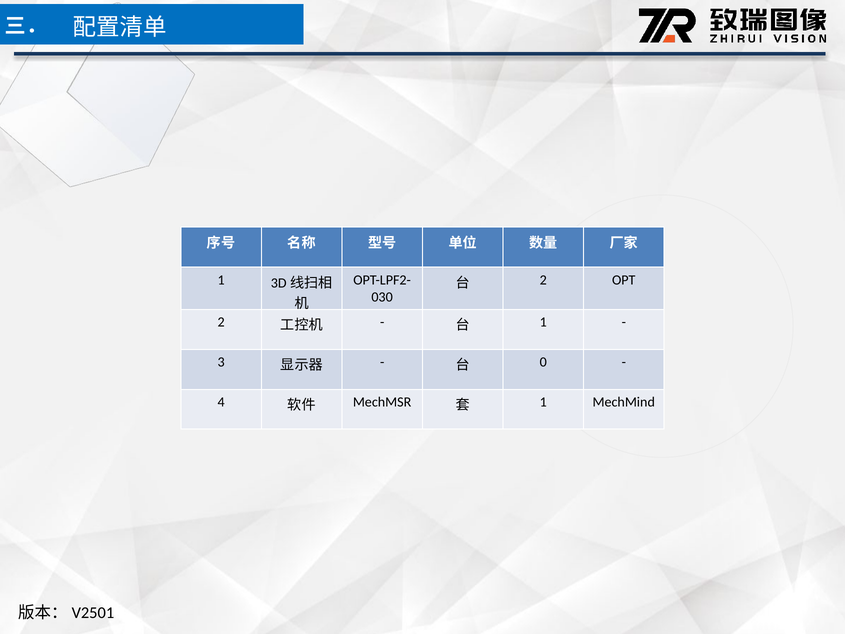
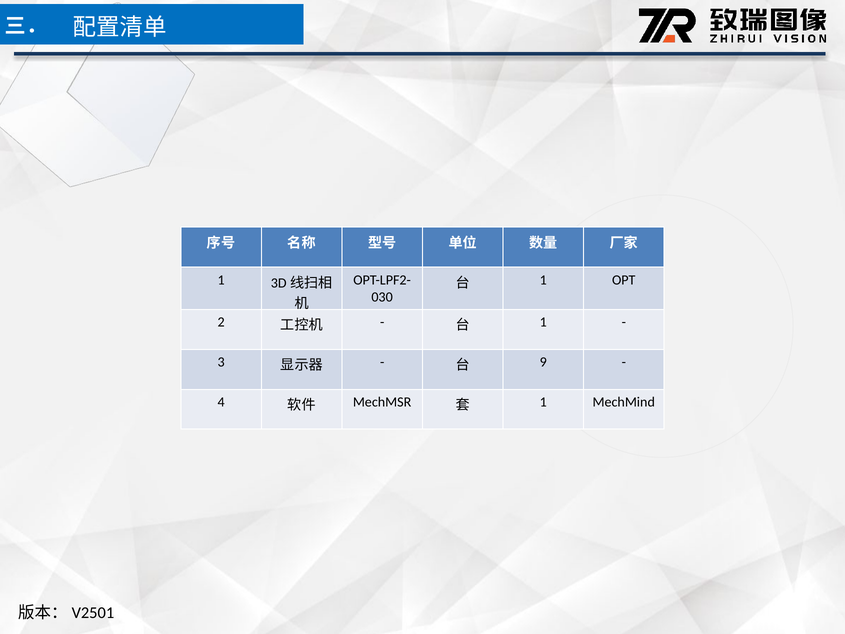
2 at (543, 280): 2 -> 1
0: 0 -> 9
